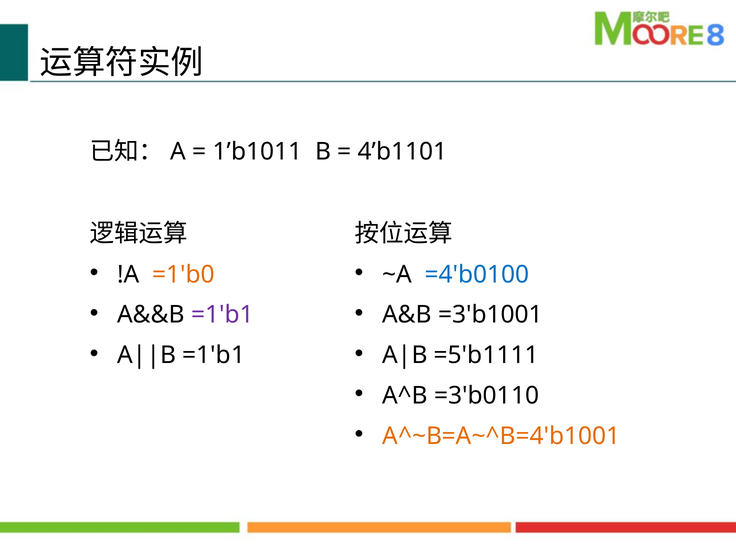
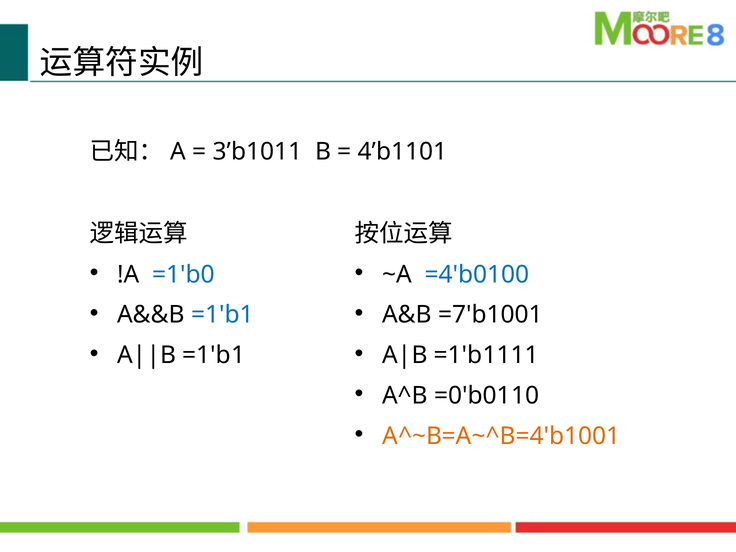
1’b1011: 1’b1011 -> 3’b1011
=1'b0 colour: orange -> blue
=1'b1 at (223, 315) colour: purple -> blue
=3'b1001: =3'b1001 -> =7'b1001
=5'b1111: =5'b1111 -> =1'b1111
=3'b0110: =3'b0110 -> =0'b0110
